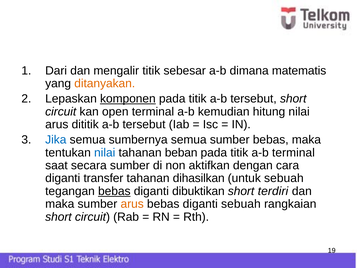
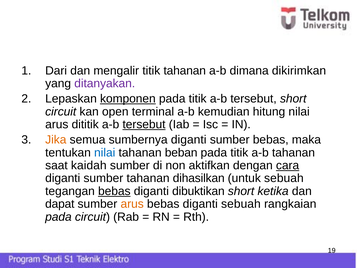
titik sebesar: sebesar -> tahanan
matematis: matematis -> dikirimkan
ditanyakan colour: orange -> purple
tersebut at (144, 124) underline: none -> present
Jika colour: blue -> orange
sumbernya semua: semua -> diganti
a-b terminal: terminal -> tahanan
secara: secara -> kaidah
cara underline: none -> present
transfer at (103, 178): transfer -> sumber
terdiri: terdiri -> ketika
maka at (60, 204): maka -> dapat
short at (58, 217): short -> pada
